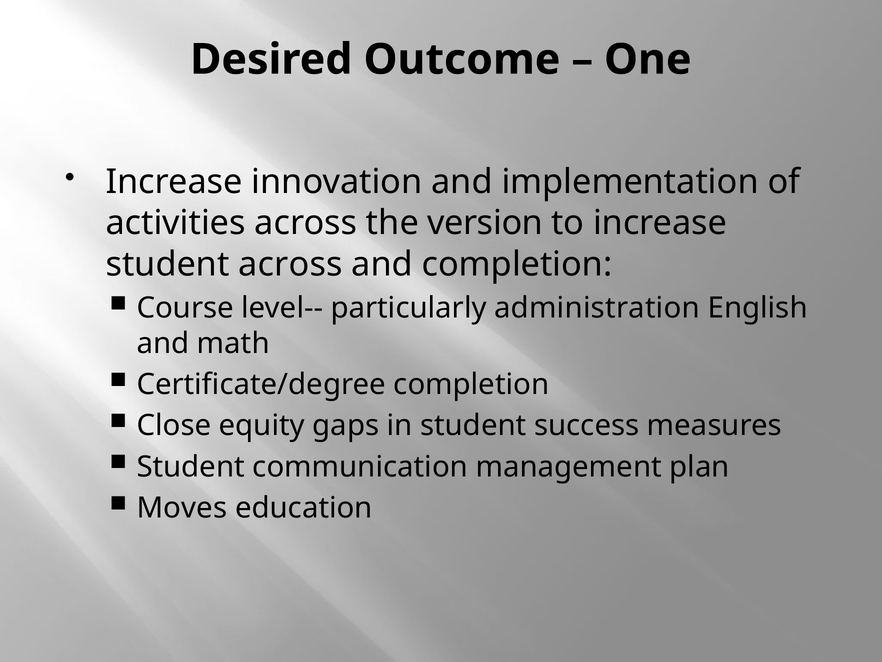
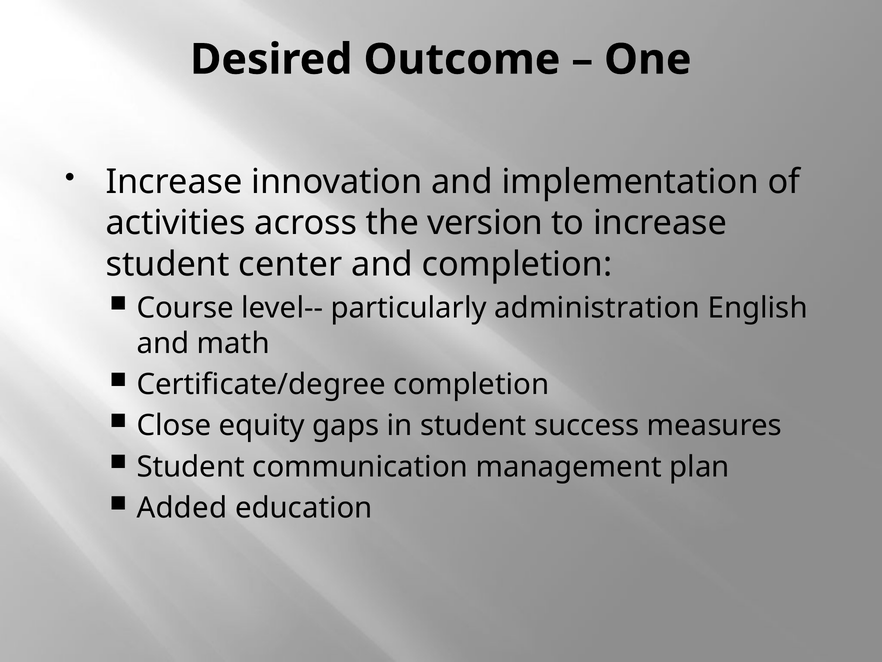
student across: across -> center
Moves: Moves -> Added
